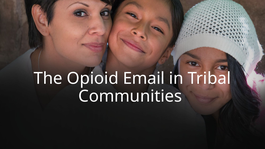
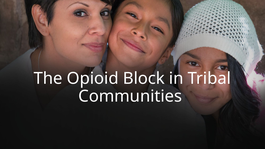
Email: Email -> Block
